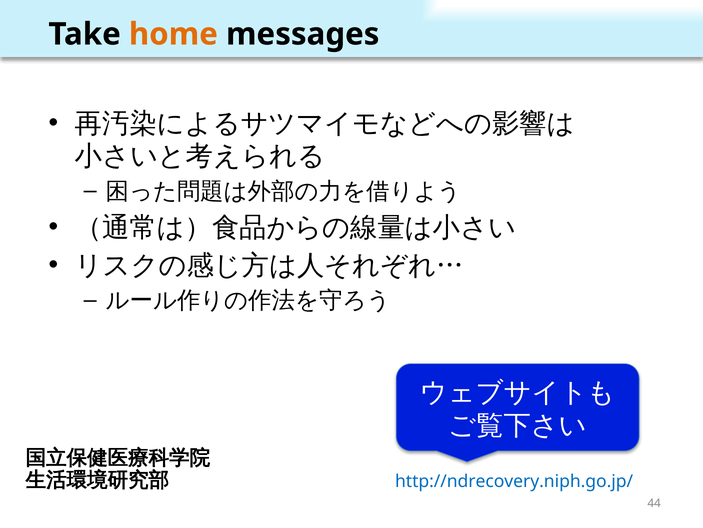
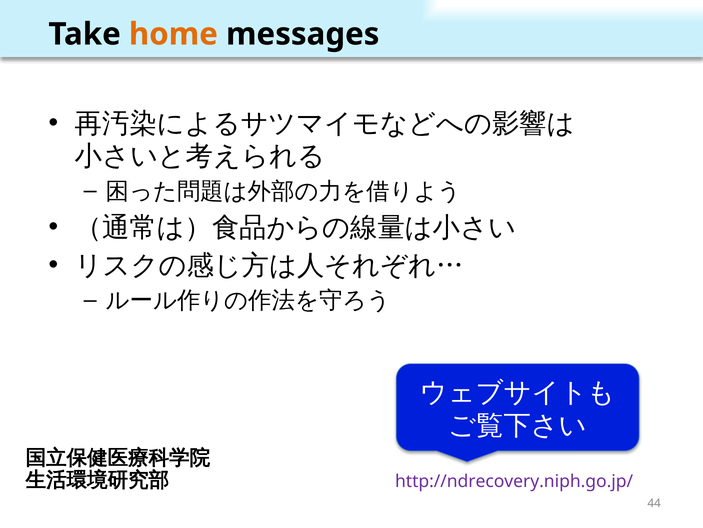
http://ndrecovery.niph.go.jp/ colour: blue -> purple
